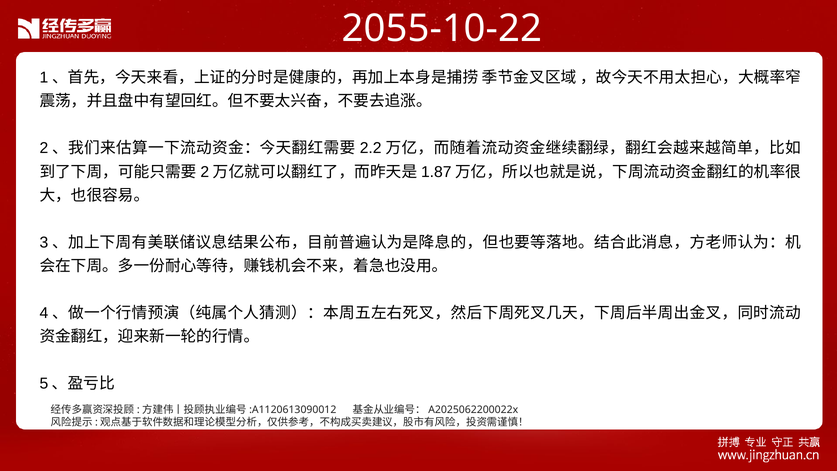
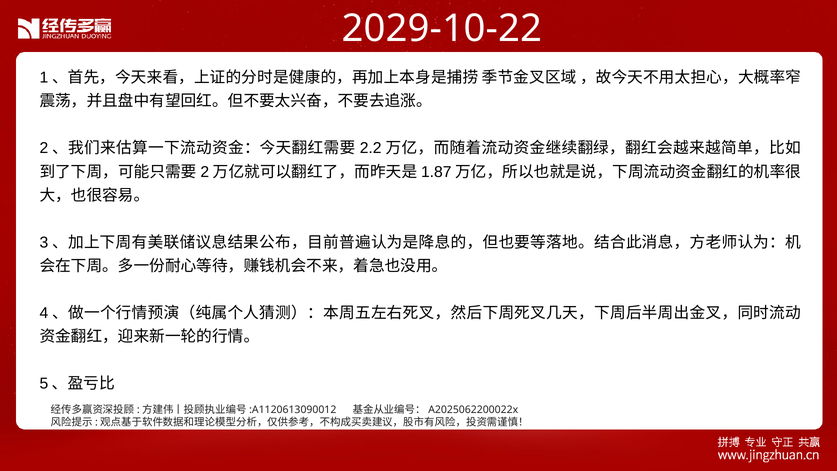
2055-10-22: 2055-10-22 -> 2029-10-22
